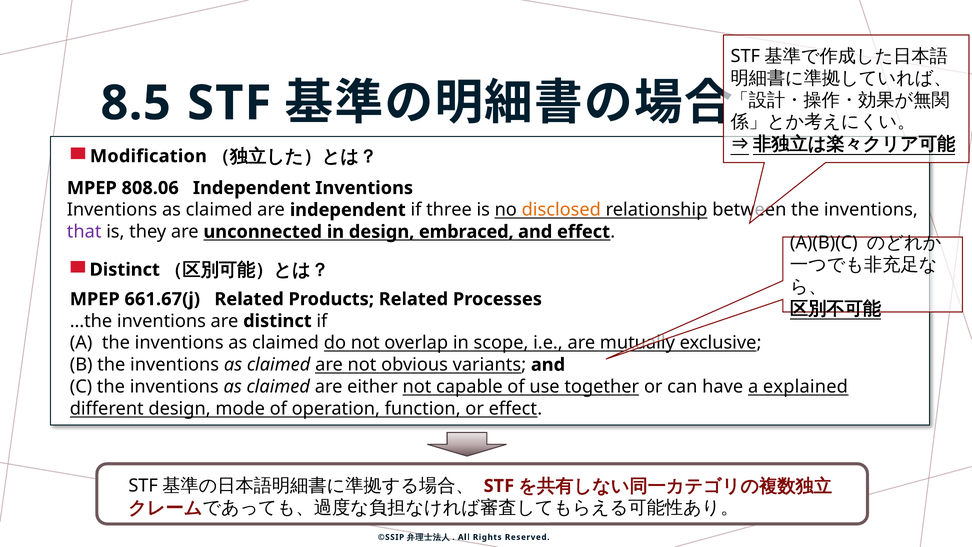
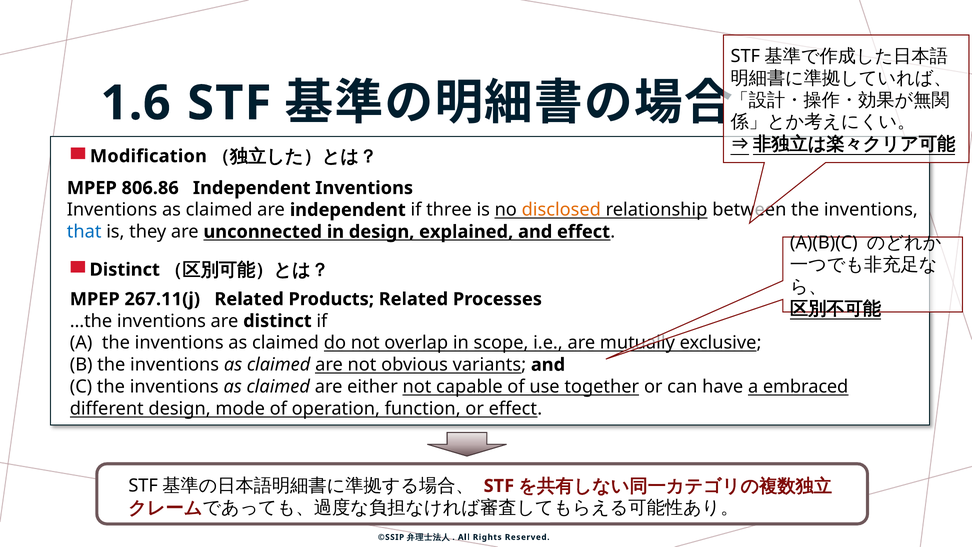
8.5: 8.5 -> 1.6
808.06: 808.06 -> 806.86
that colour: purple -> blue
embraced: embraced -> explained
661.67(j: 661.67(j -> 267.11(j
explained: explained -> embraced
